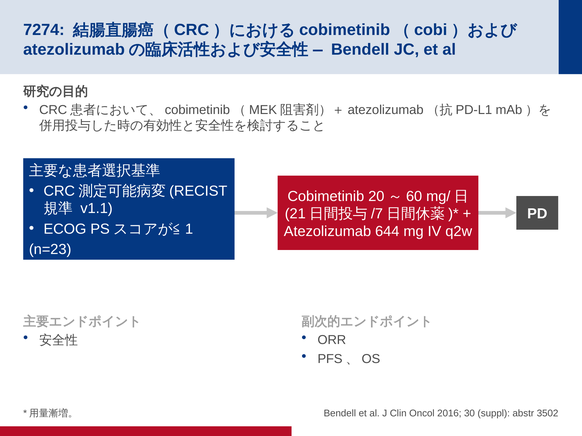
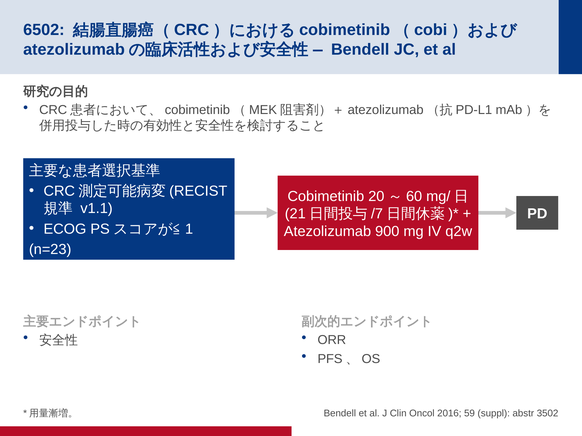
7274: 7274 -> 6502
644: 644 -> 900
30: 30 -> 59
